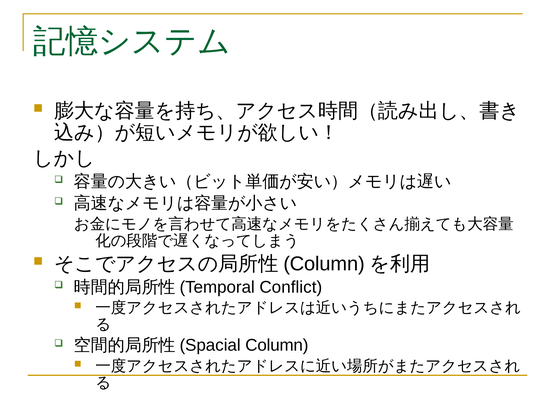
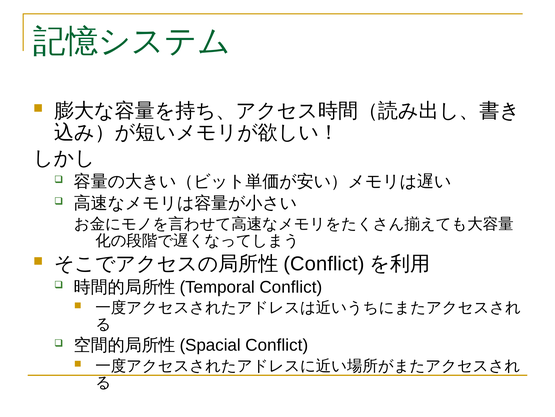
Column at (324, 263): Column -> Conflict
Column at (277, 345): Column -> Conflict
